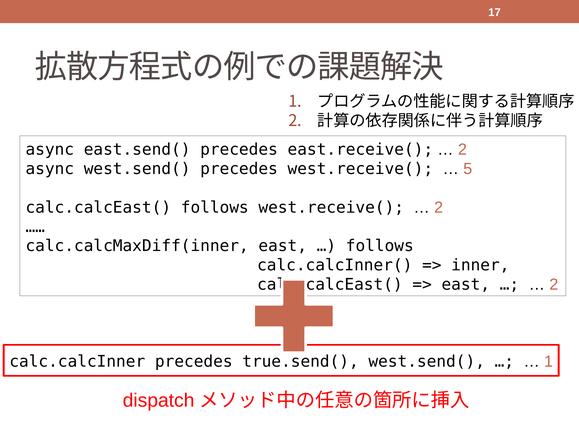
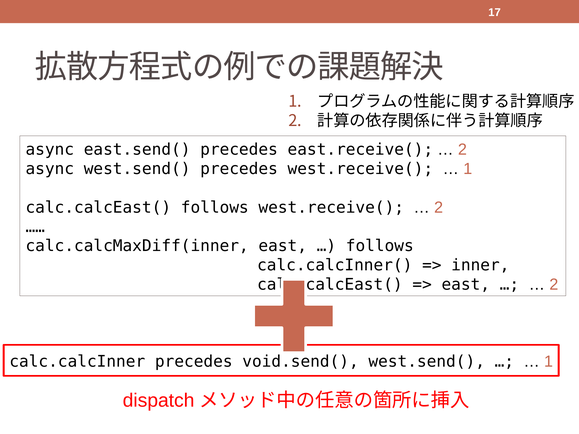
5 at (468, 169): 5 -> 1
true.send(: true.send( -> void.send(
